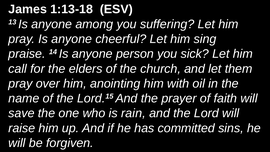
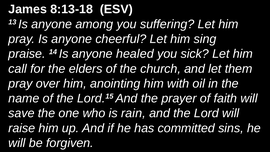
1:13-18: 1:13-18 -> 8:13-18
person: person -> healed
